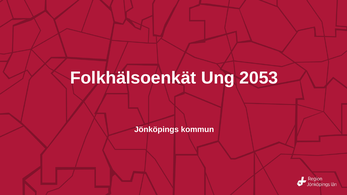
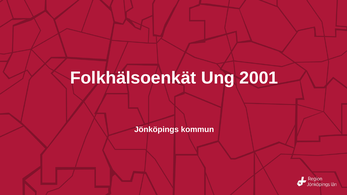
2053: 2053 -> 2001
